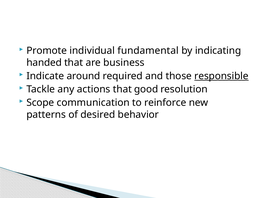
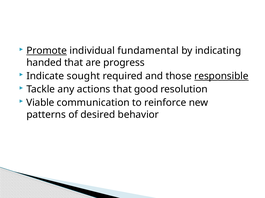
Promote underline: none -> present
business: business -> progress
around: around -> sought
Scope: Scope -> Viable
